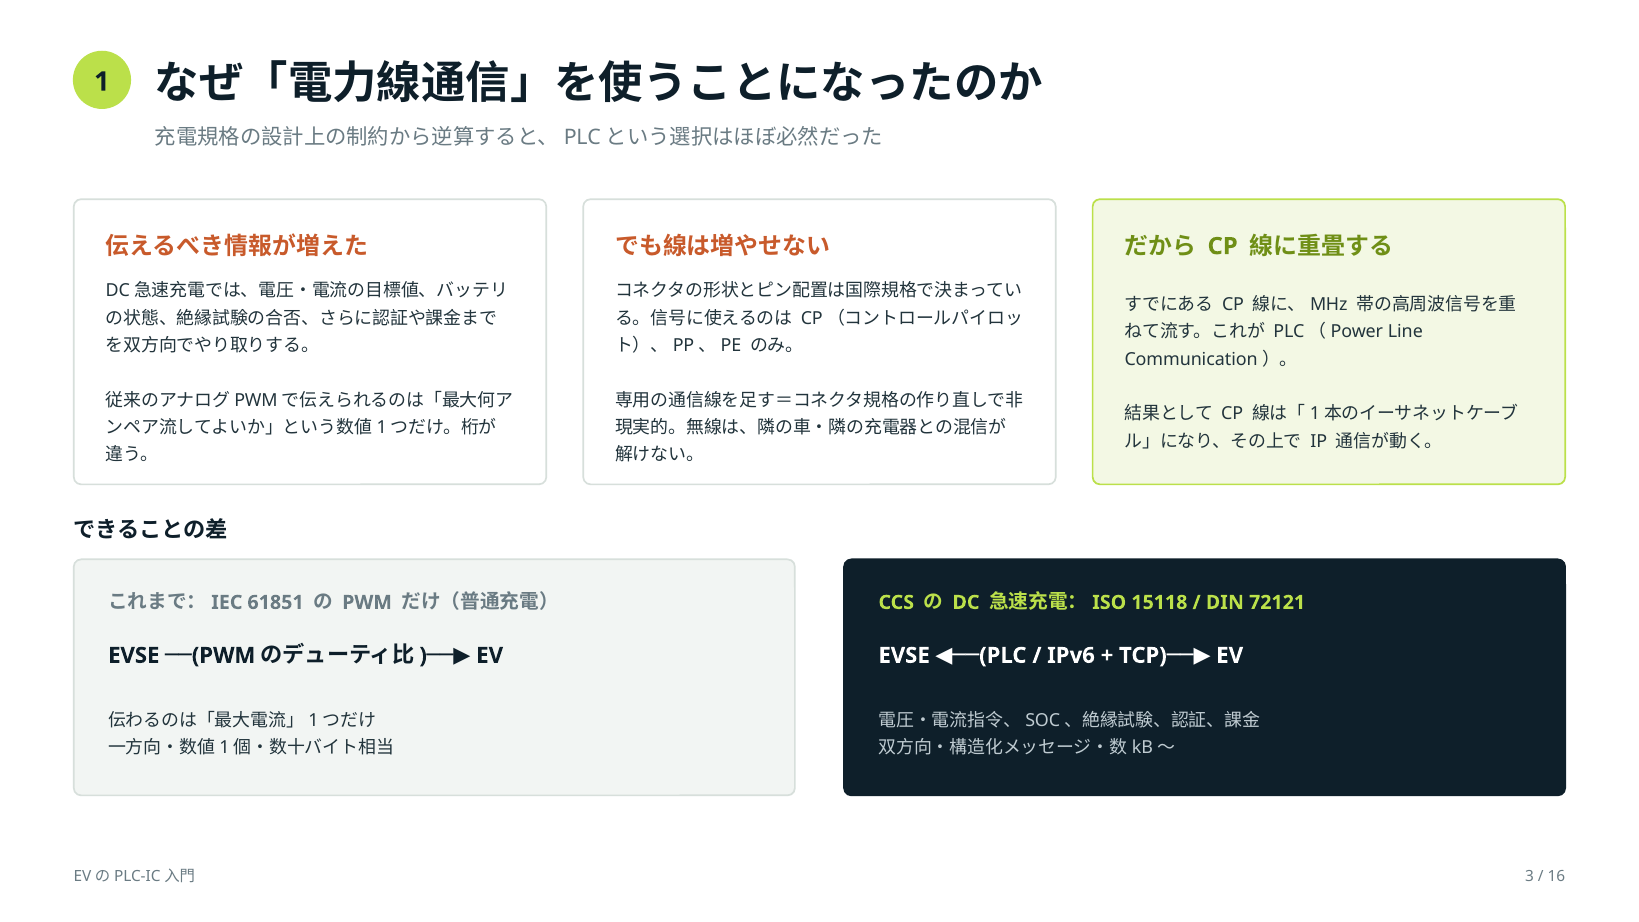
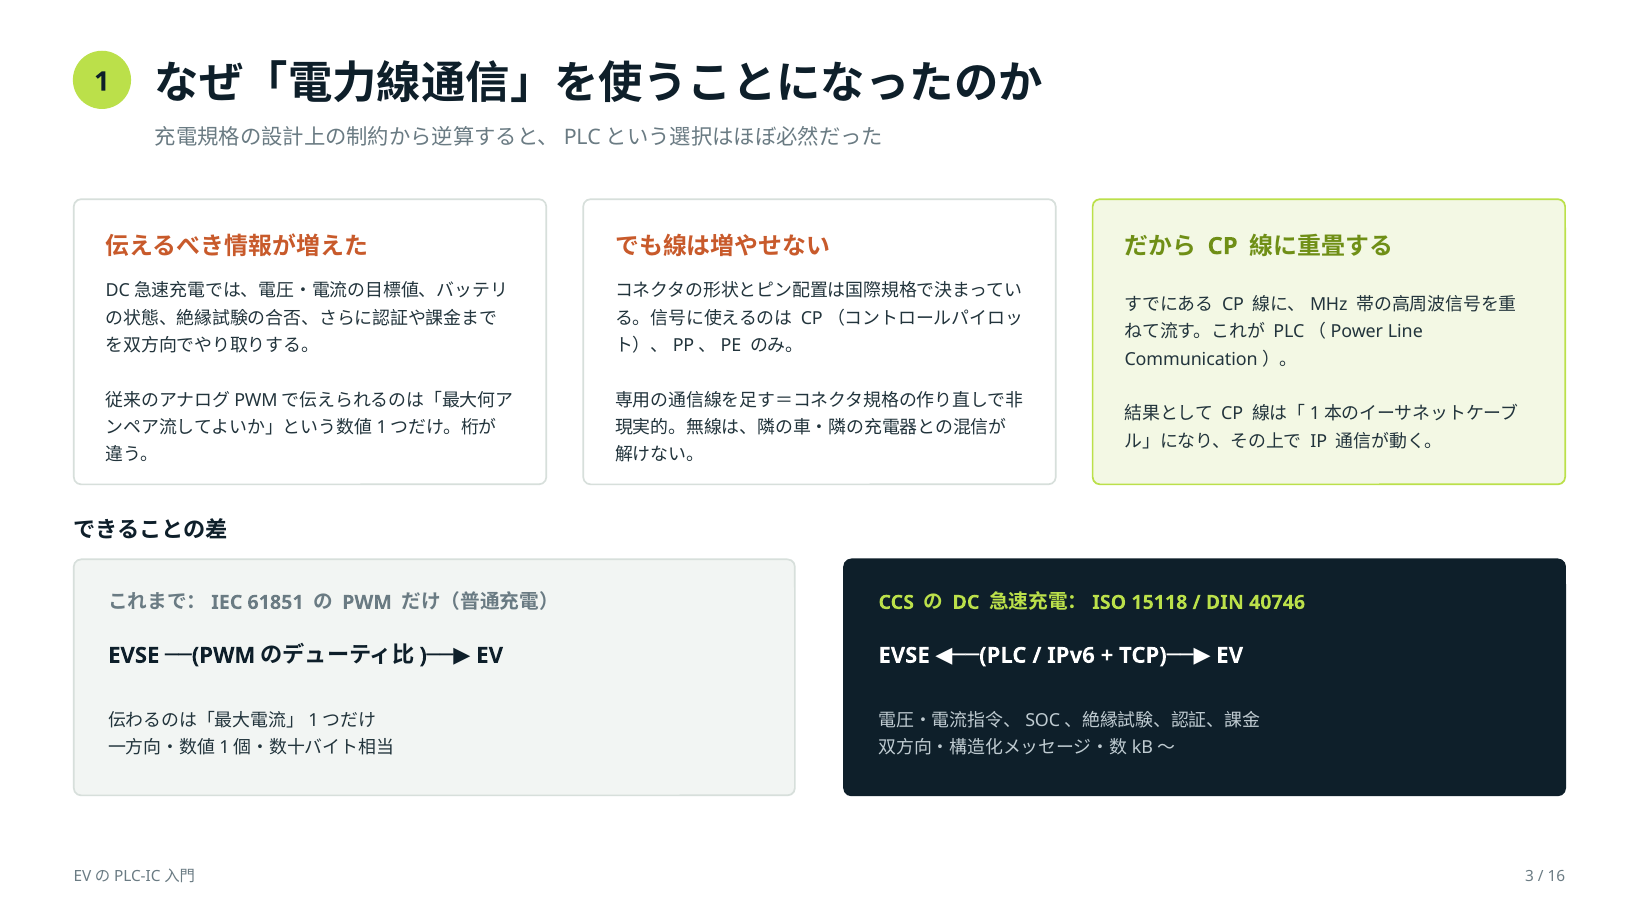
72121: 72121 -> 40746
